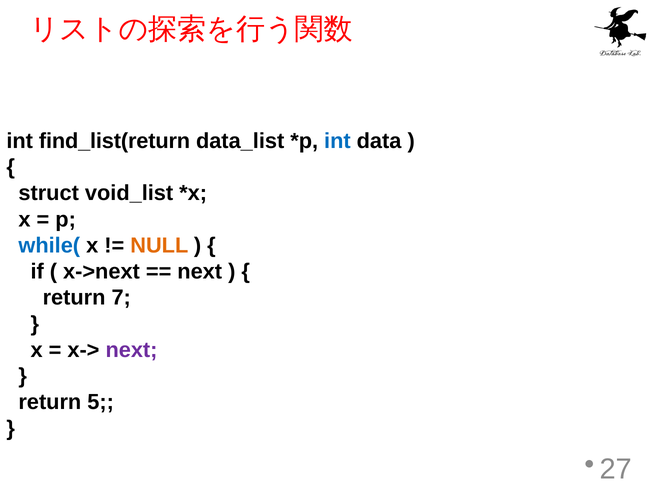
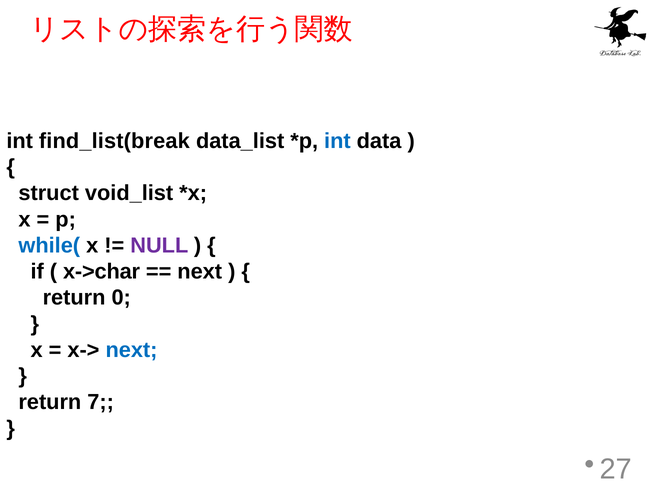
find_list(return: find_list(return -> find_list(break
NULL colour: orange -> purple
x->next: x->next -> x->char
7: 7 -> 0
next at (131, 350) colour: purple -> blue
5: 5 -> 7
